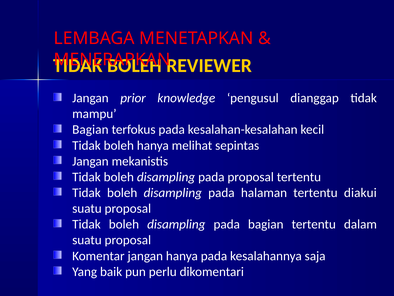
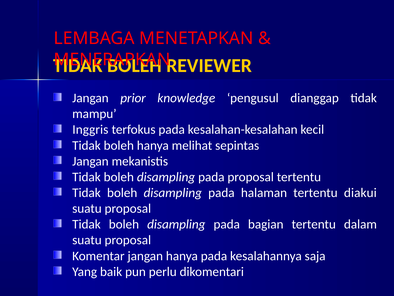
Bagian at (90, 129): Bagian -> Inggris
